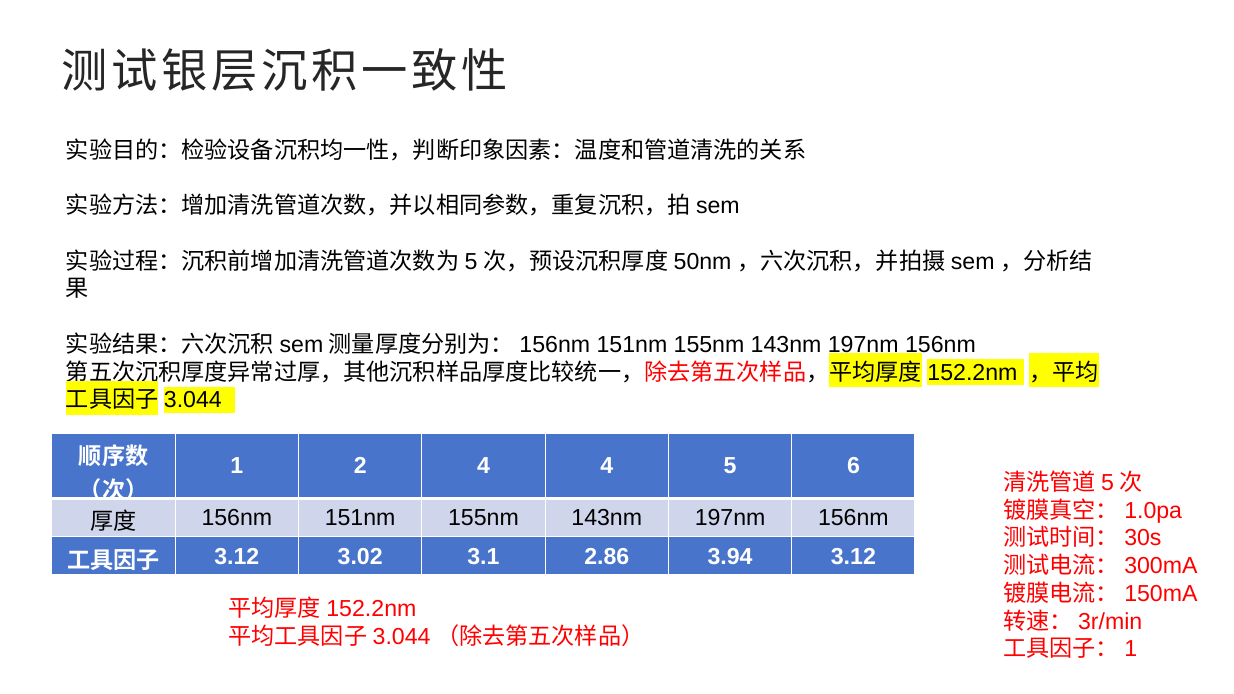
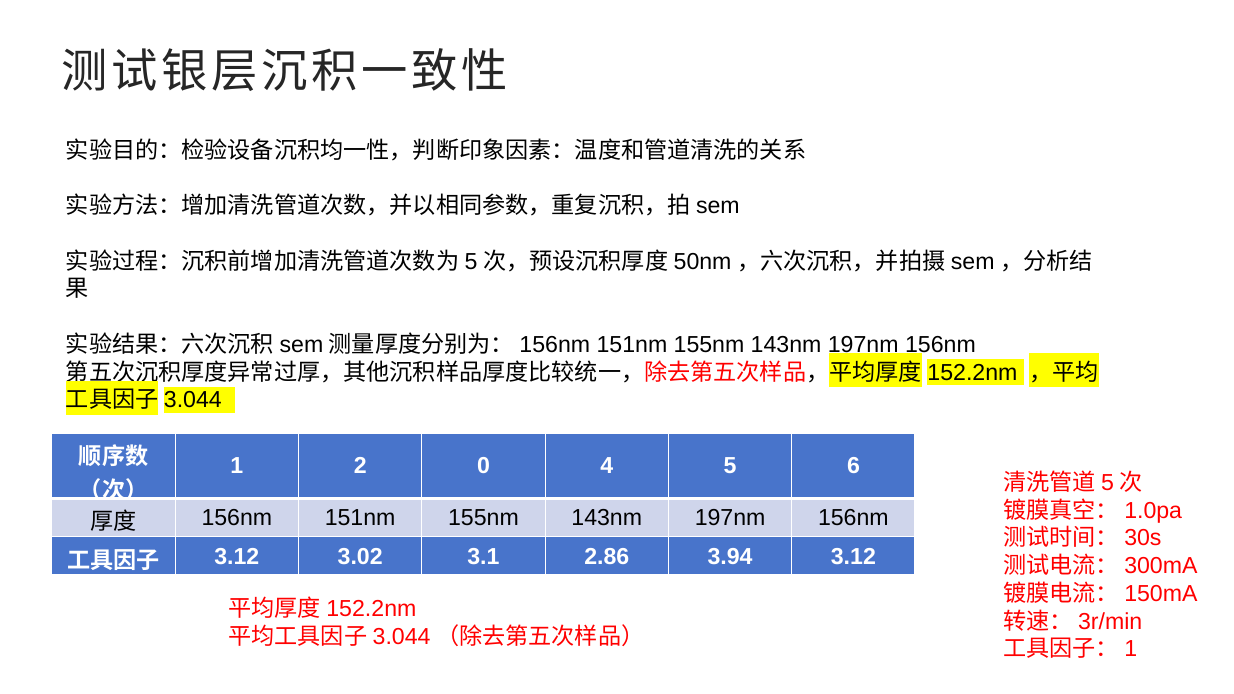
2 4: 4 -> 0
